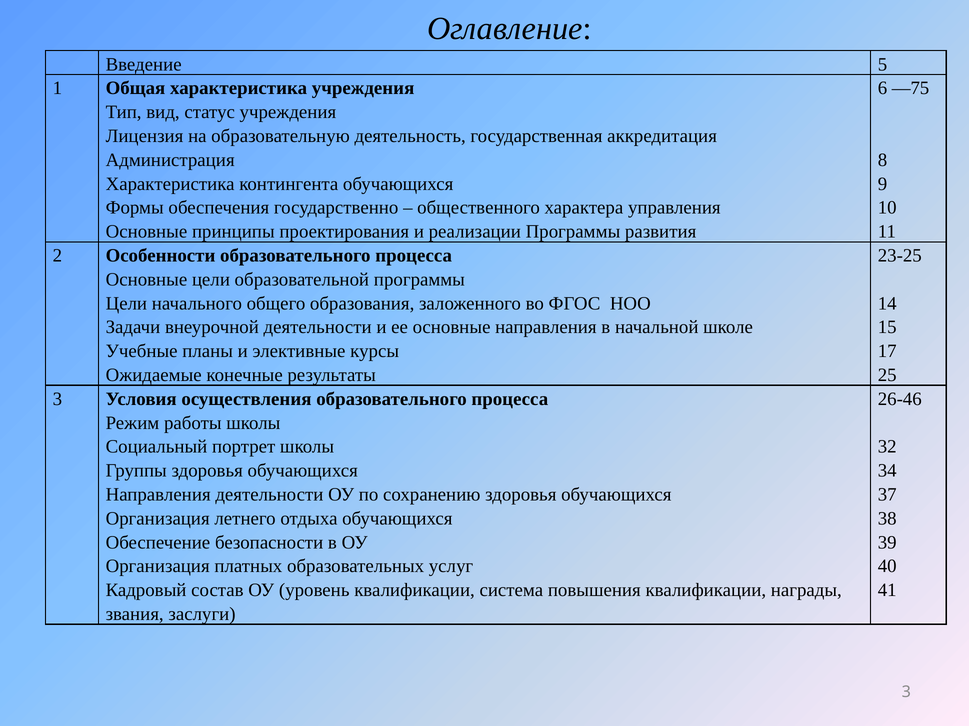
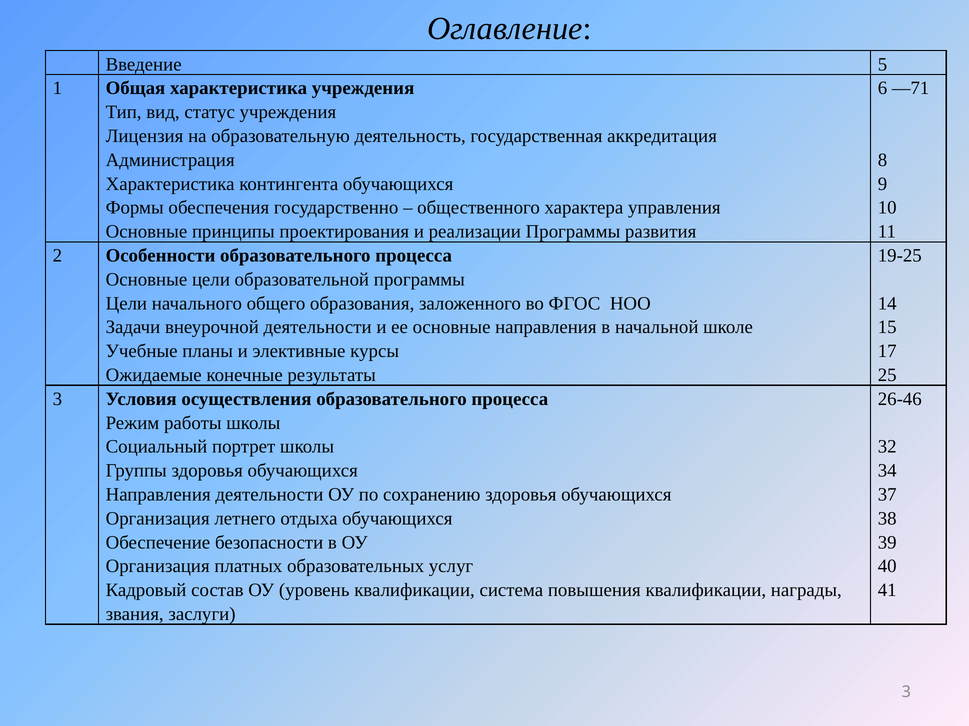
—75: —75 -> —71
23-25: 23-25 -> 19-25
